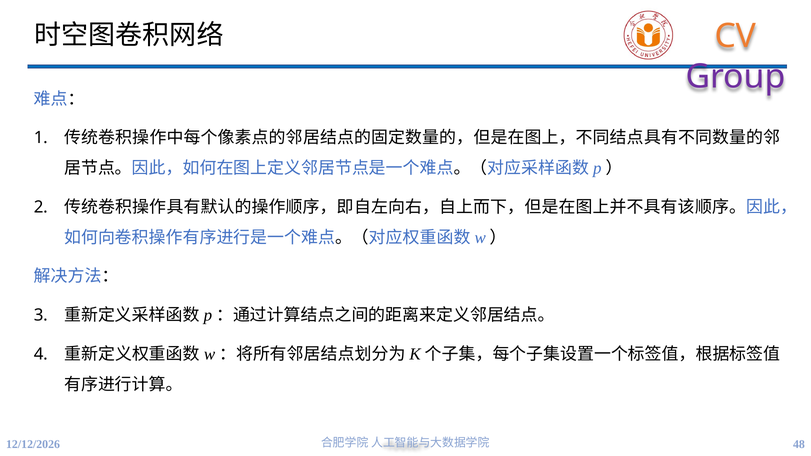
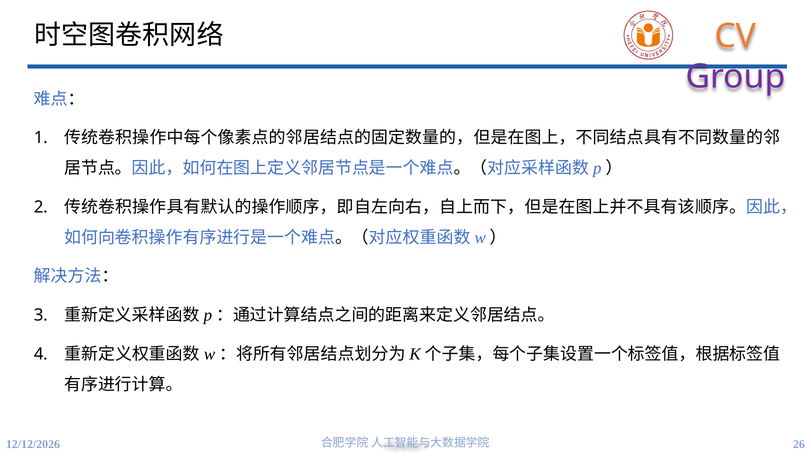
48: 48 -> 26
